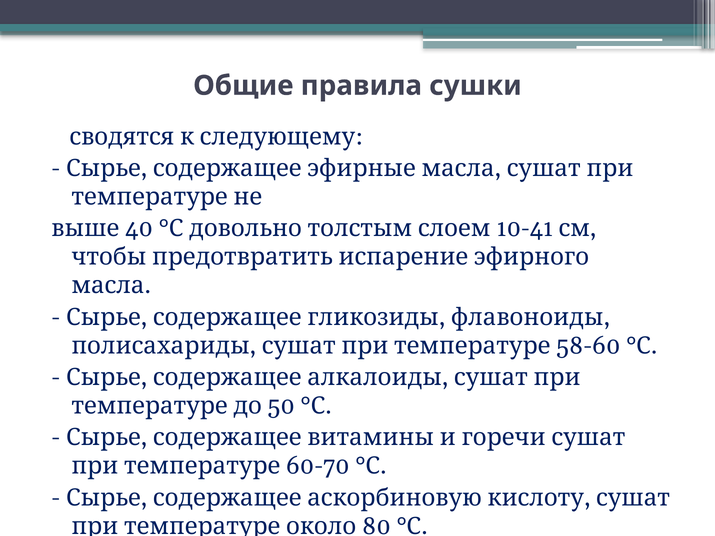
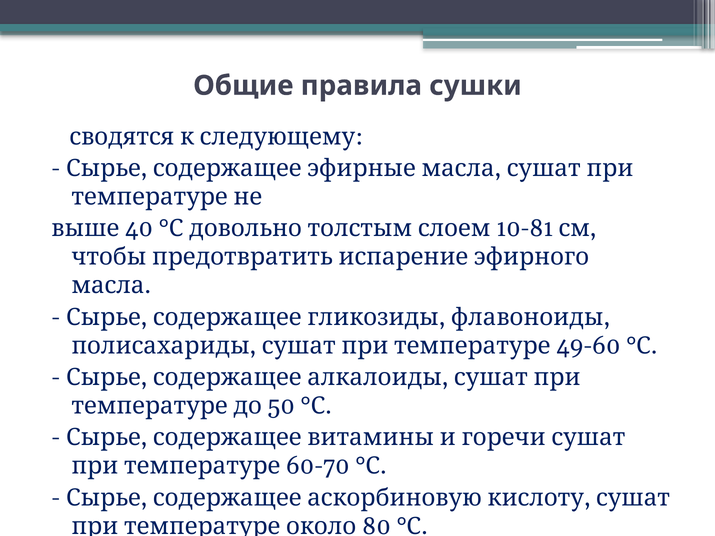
10-41: 10-41 -> 10-81
58-60: 58-60 -> 49-60
